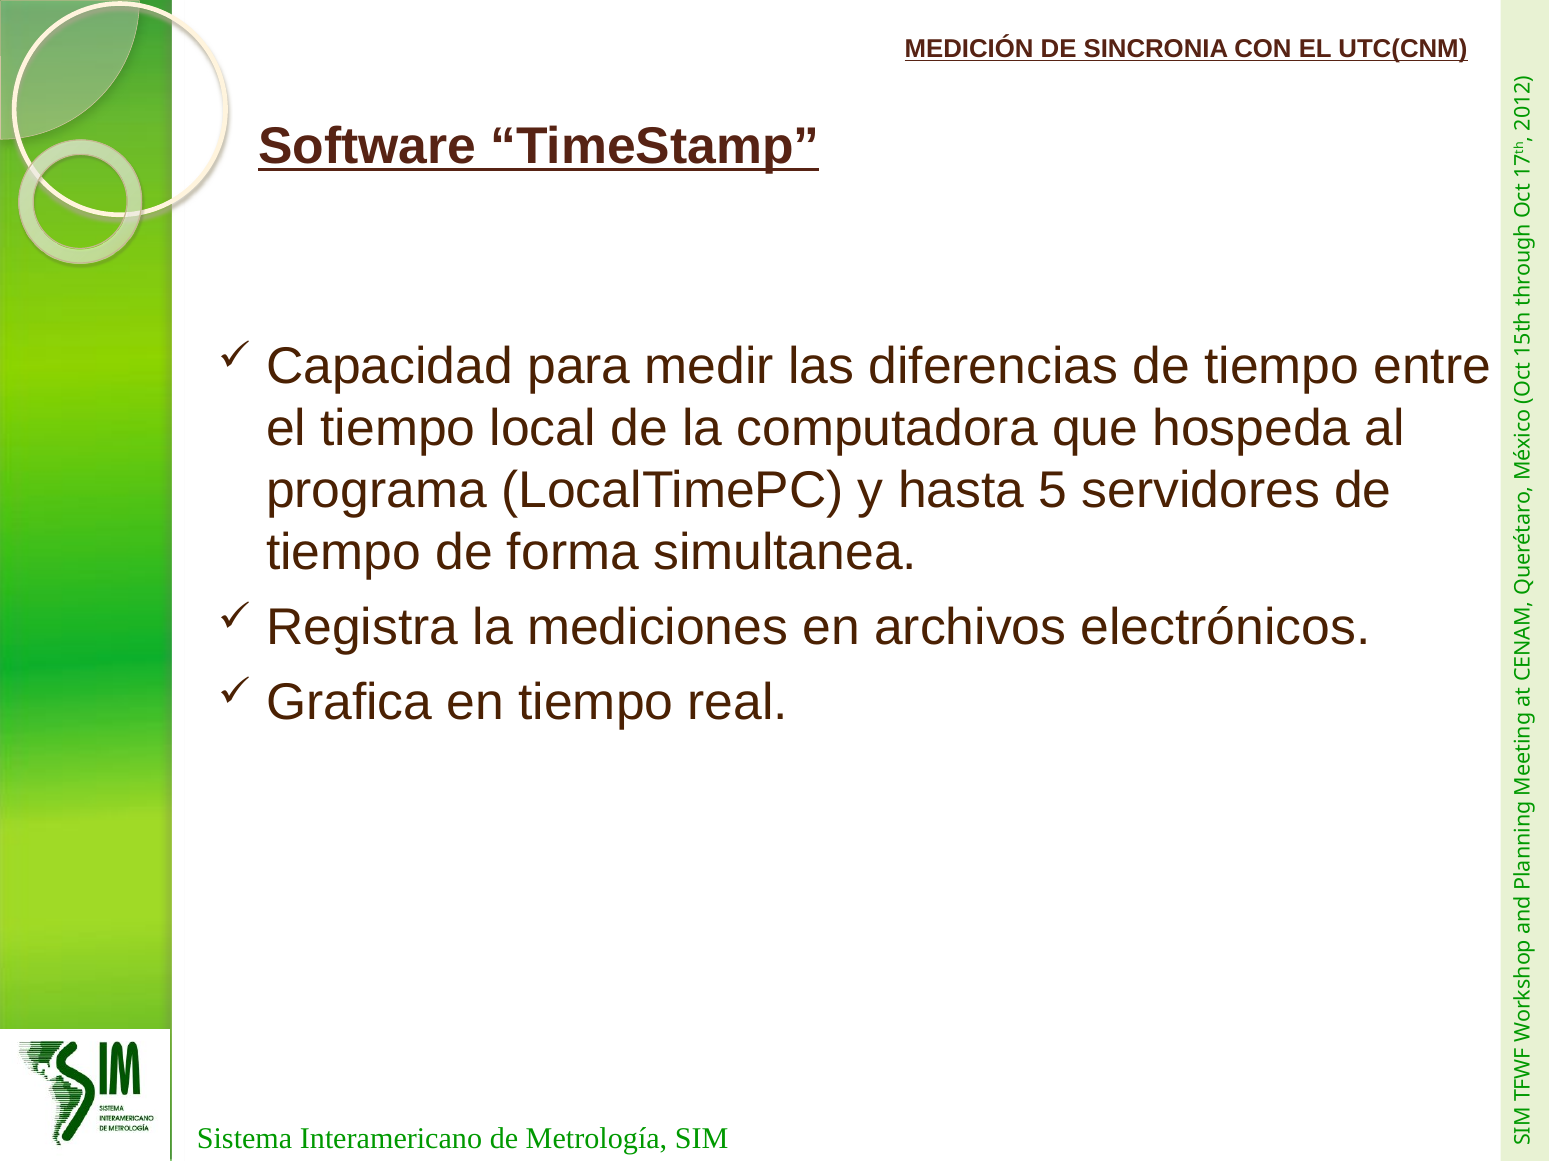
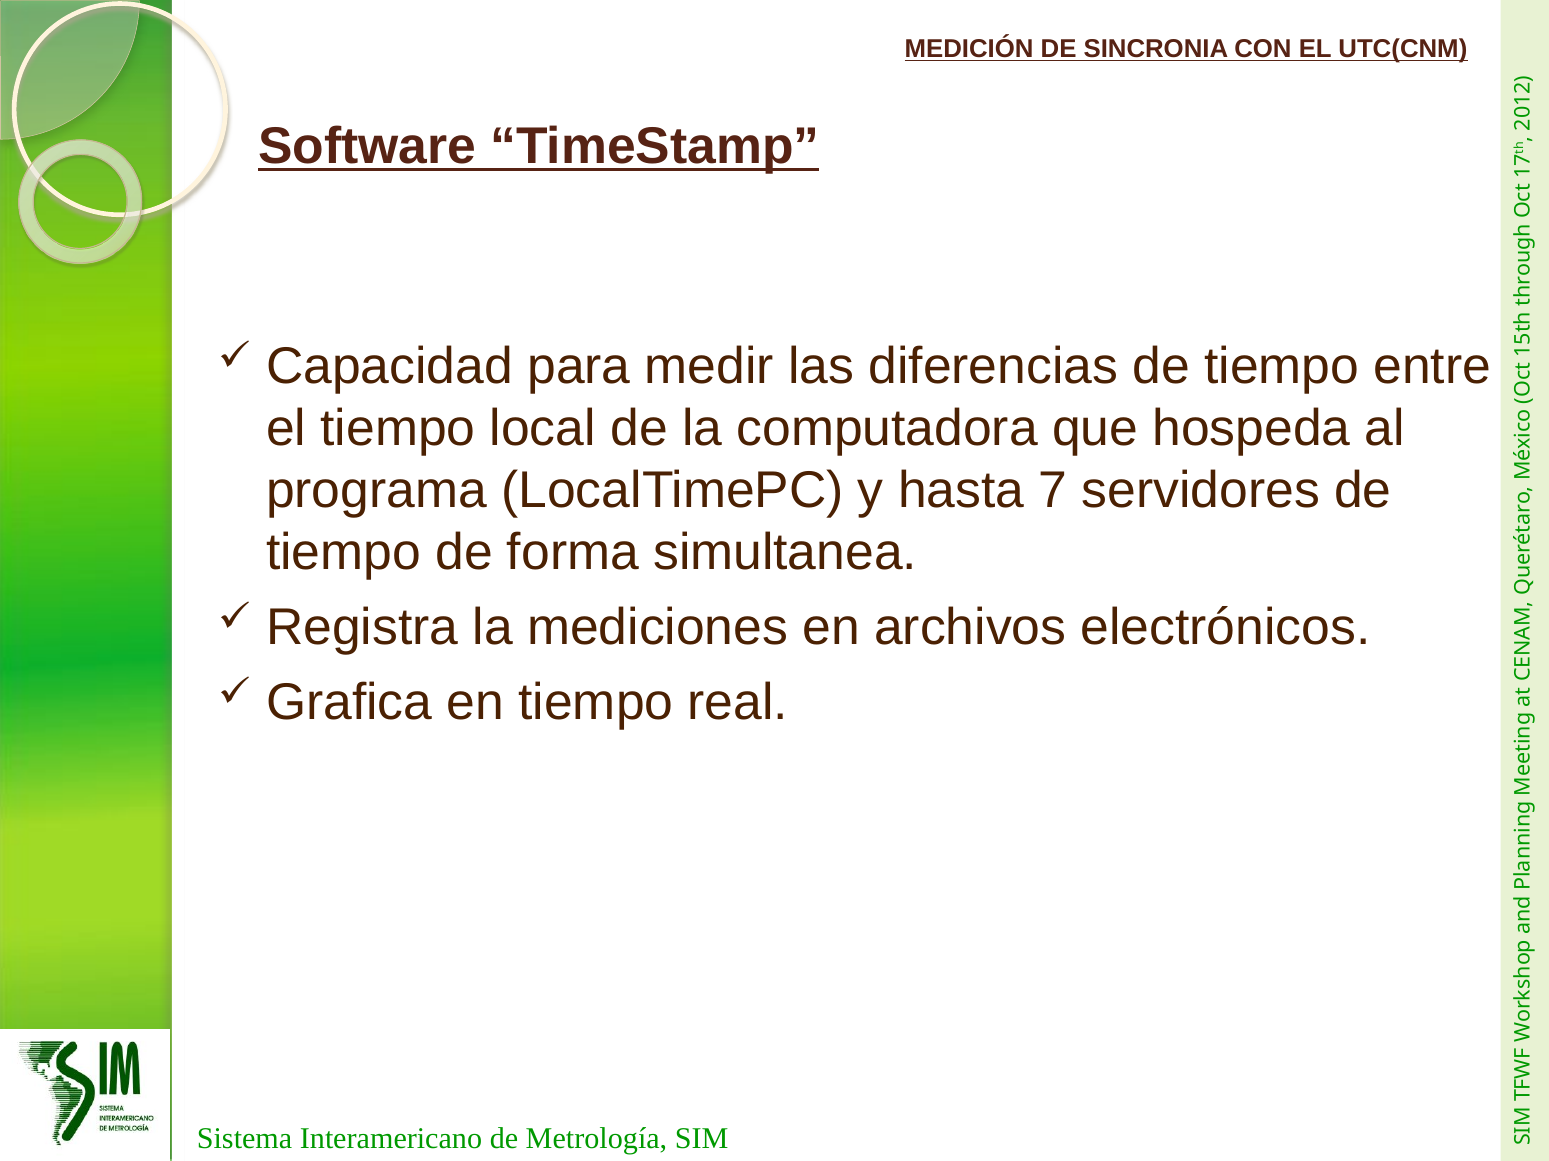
hasta 5: 5 -> 7
